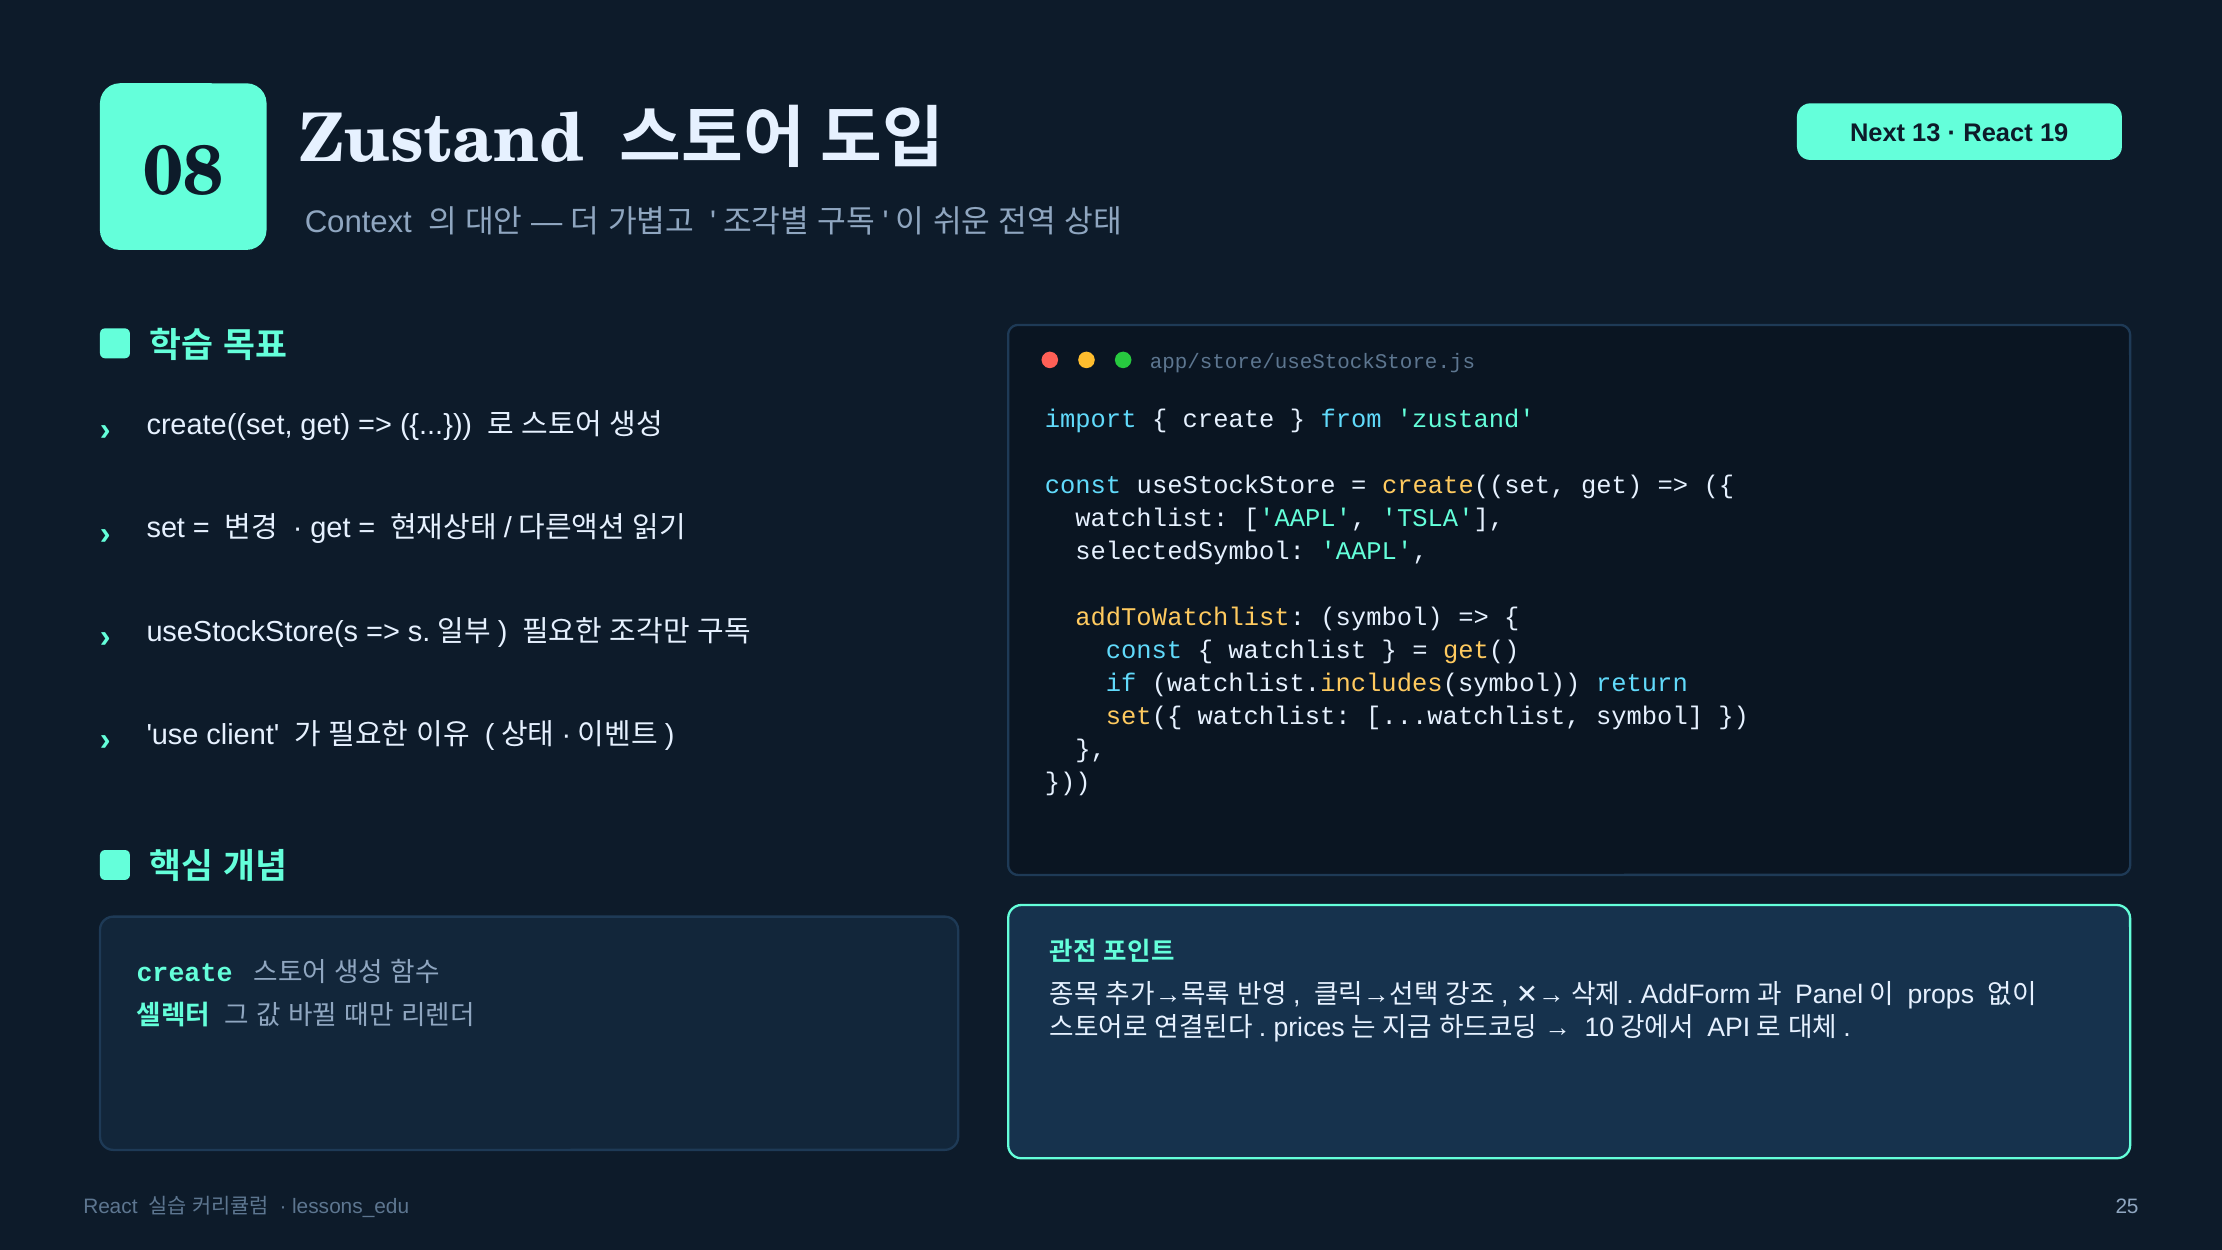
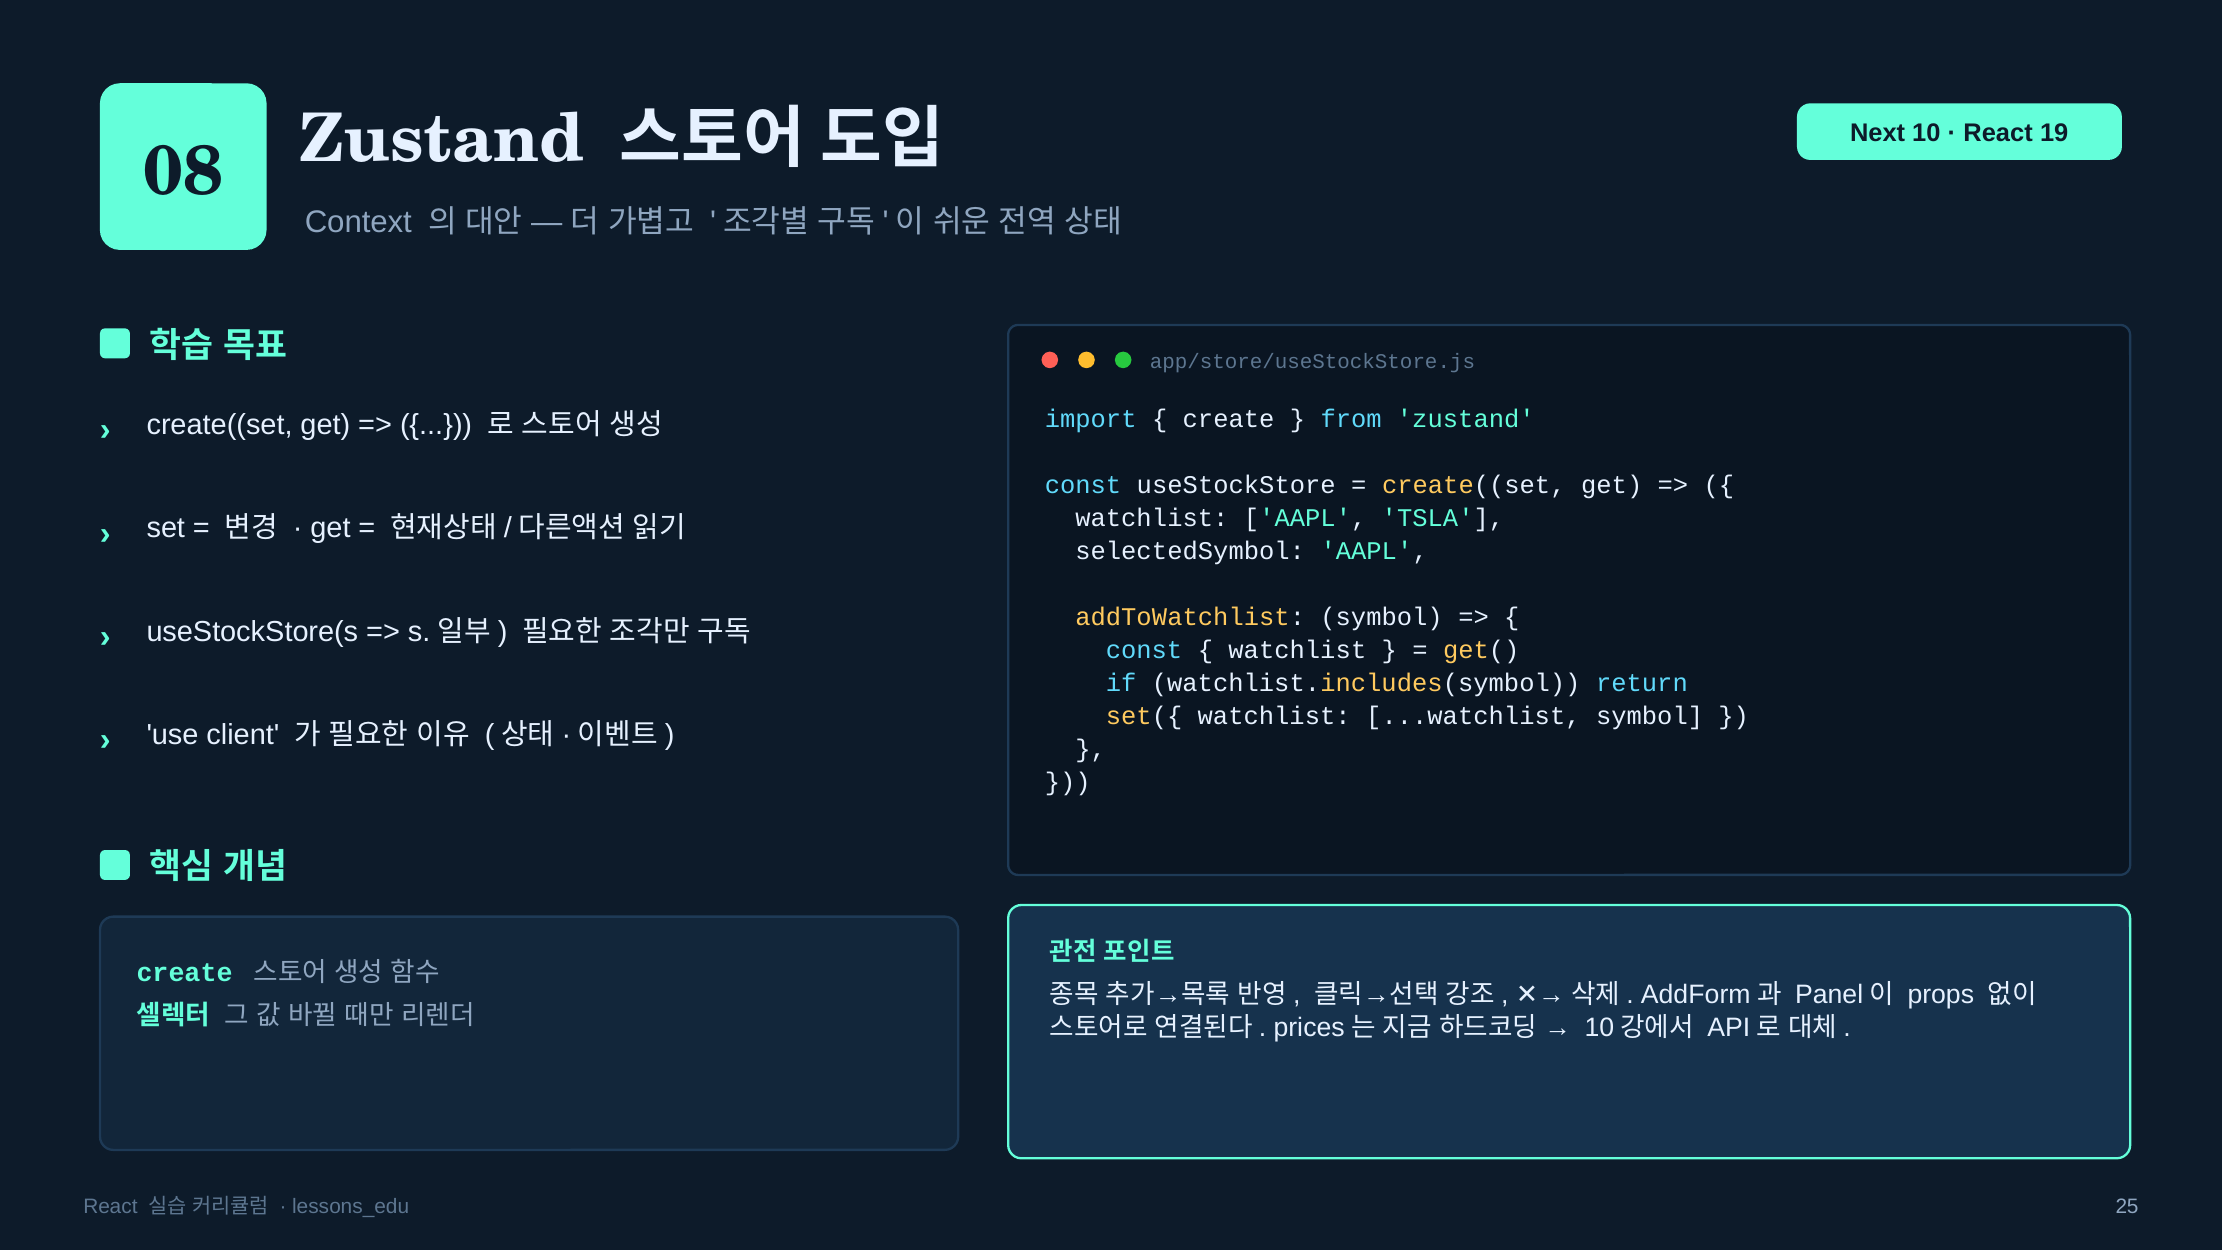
Next 13: 13 -> 10
